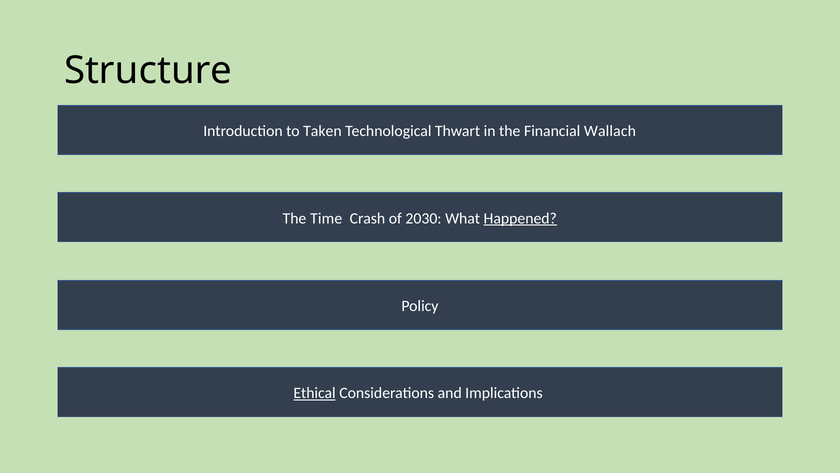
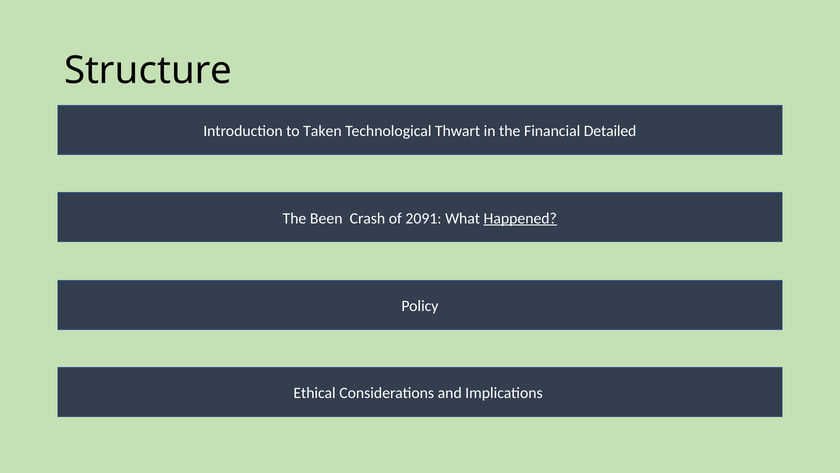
Wallach: Wallach -> Detailed
Time: Time -> Been
2030: 2030 -> 2091
Ethical underline: present -> none
